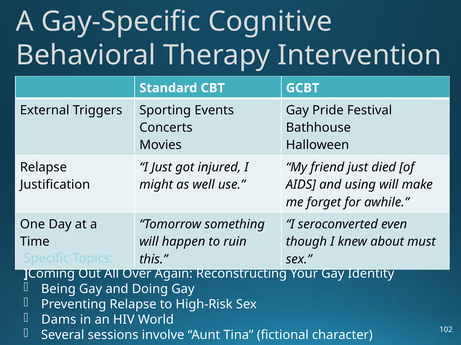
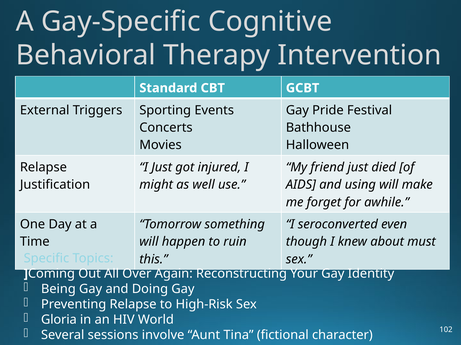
Dams: Dams -> Gloria
